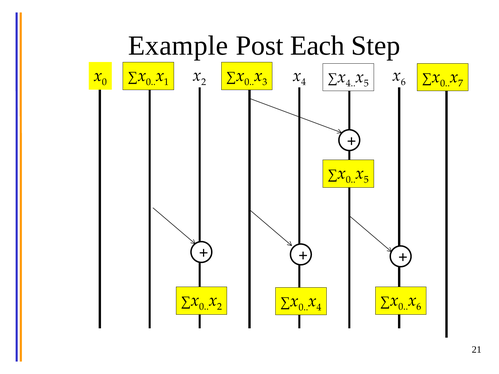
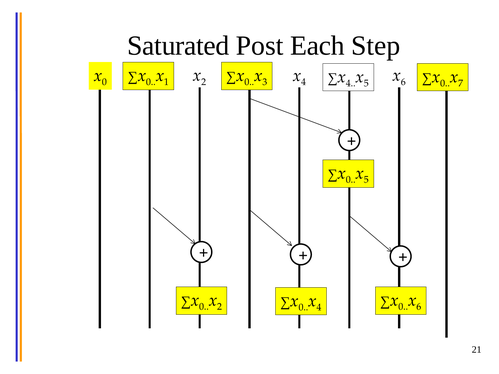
Example: Example -> Saturated
